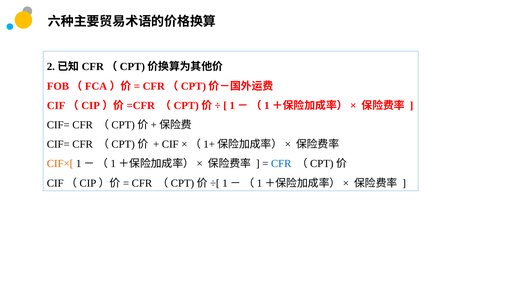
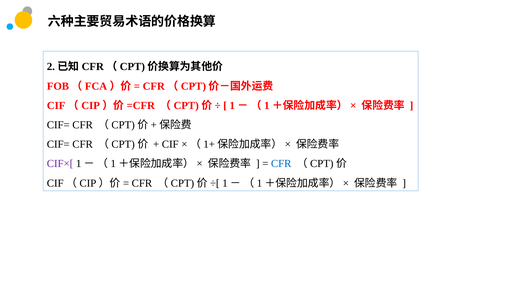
CIF×[ colour: orange -> purple
